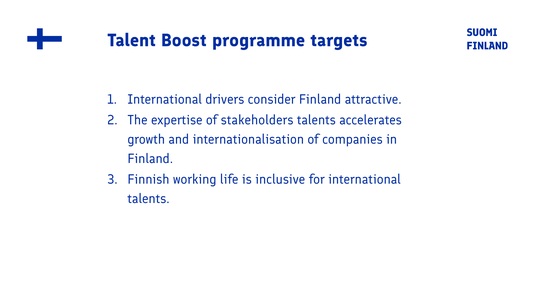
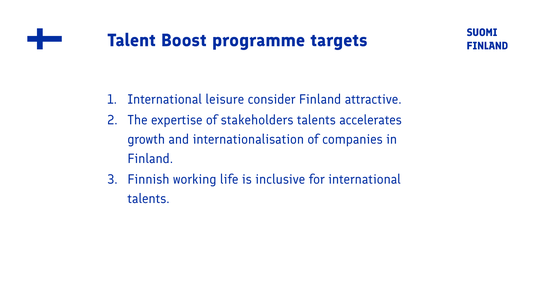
drivers: drivers -> leisure
